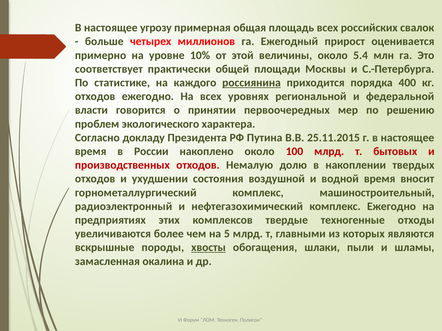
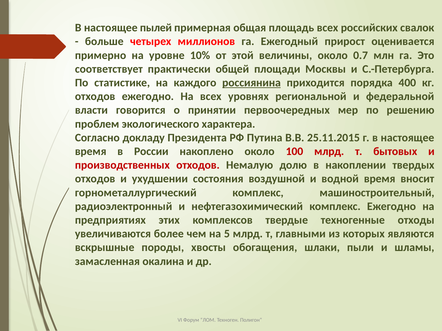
угрозу: угрозу -> пылей
5.4: 5.4 -> 0.7
хвосты underline: present -> none
